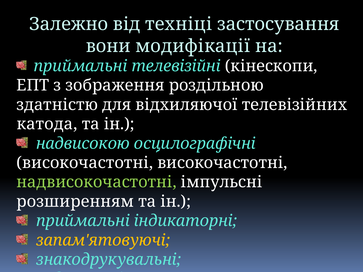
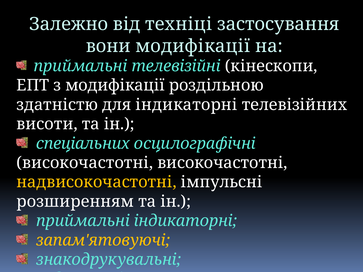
з зображення: зображення -> модифікації
для відхиляючої: відхиляючої -> індикаторні
катода: катода -> висоти
надвисокою: надвисокою -> спеціальних
надвисокочастотні colour: light green -> yellow
